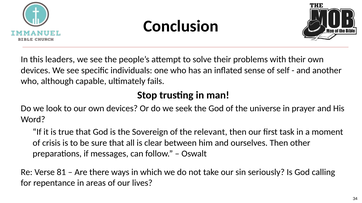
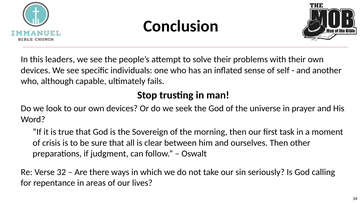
relevant: relevant -> morning
messages: messages -> judgment
81: 81 -> 32
